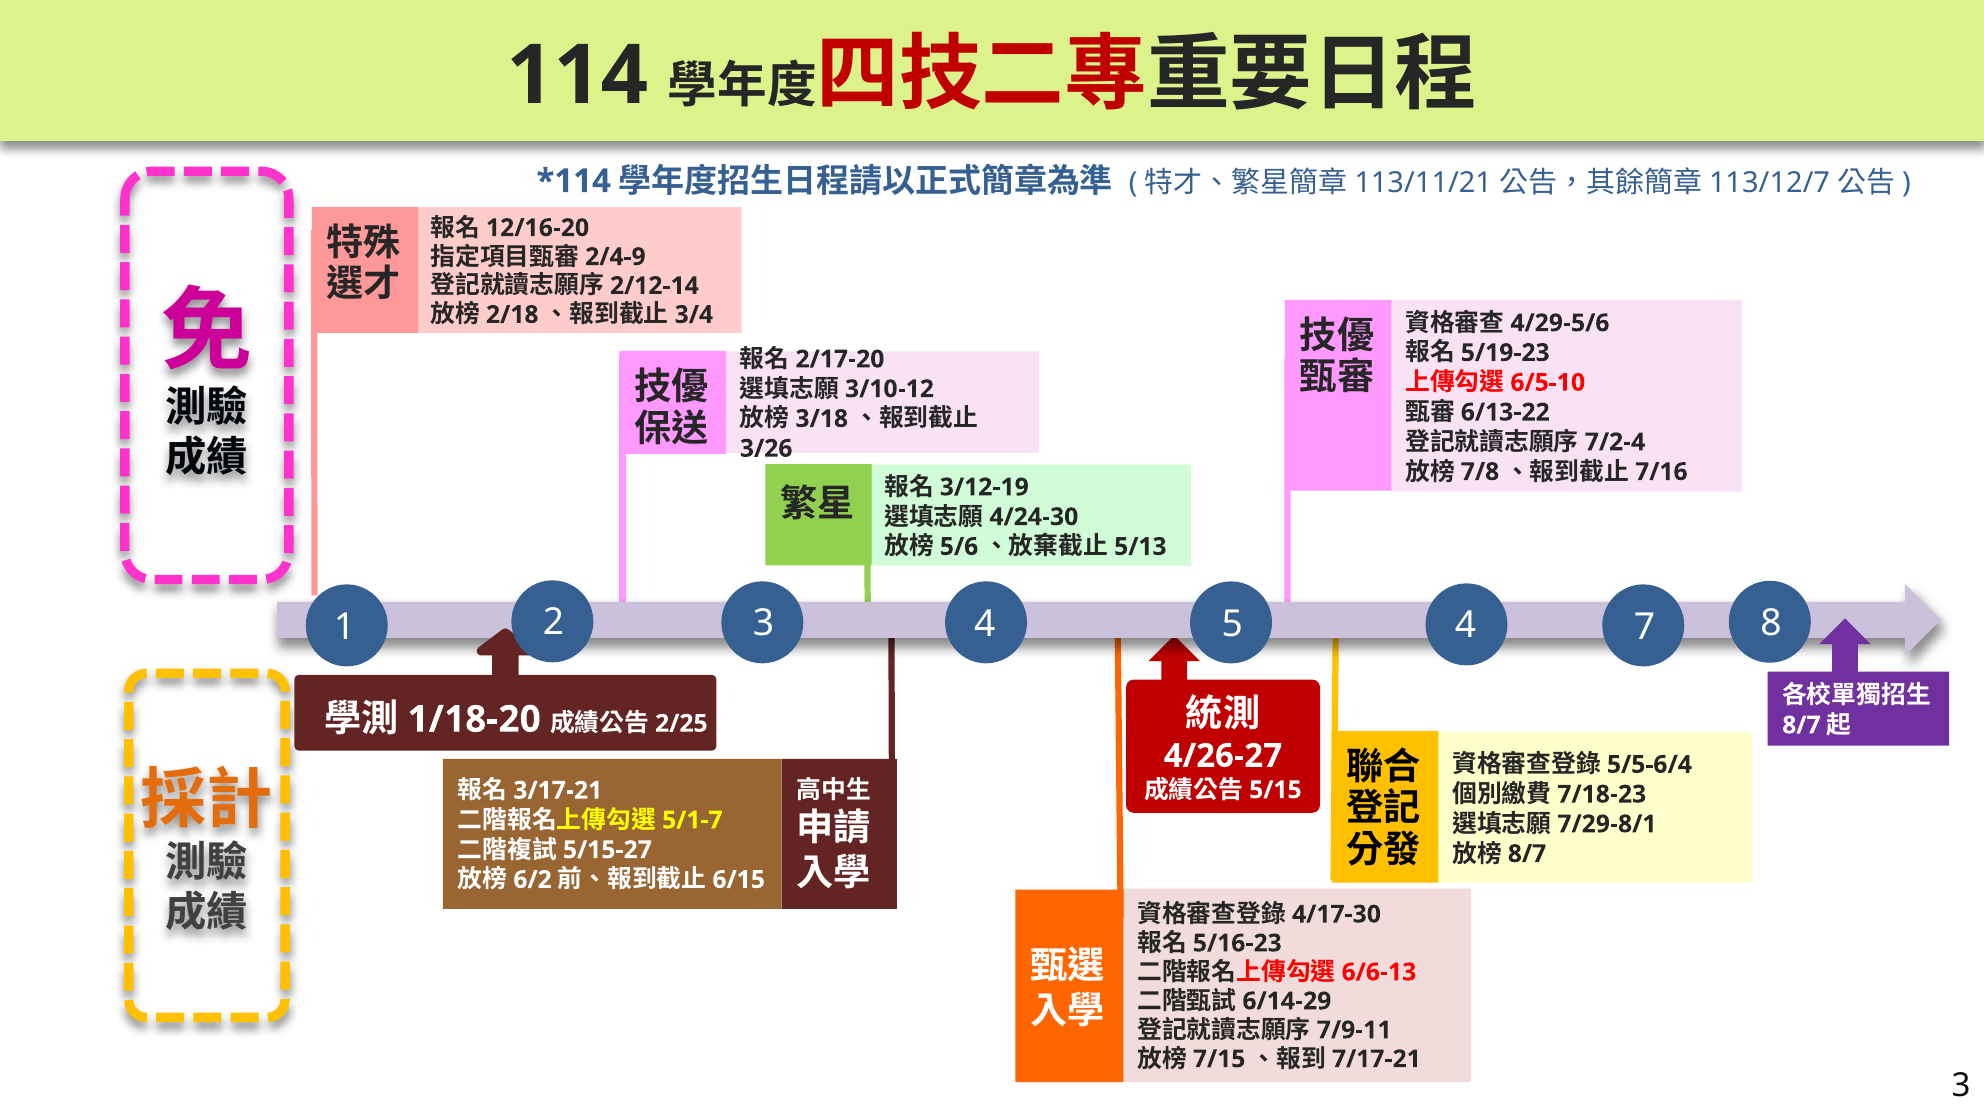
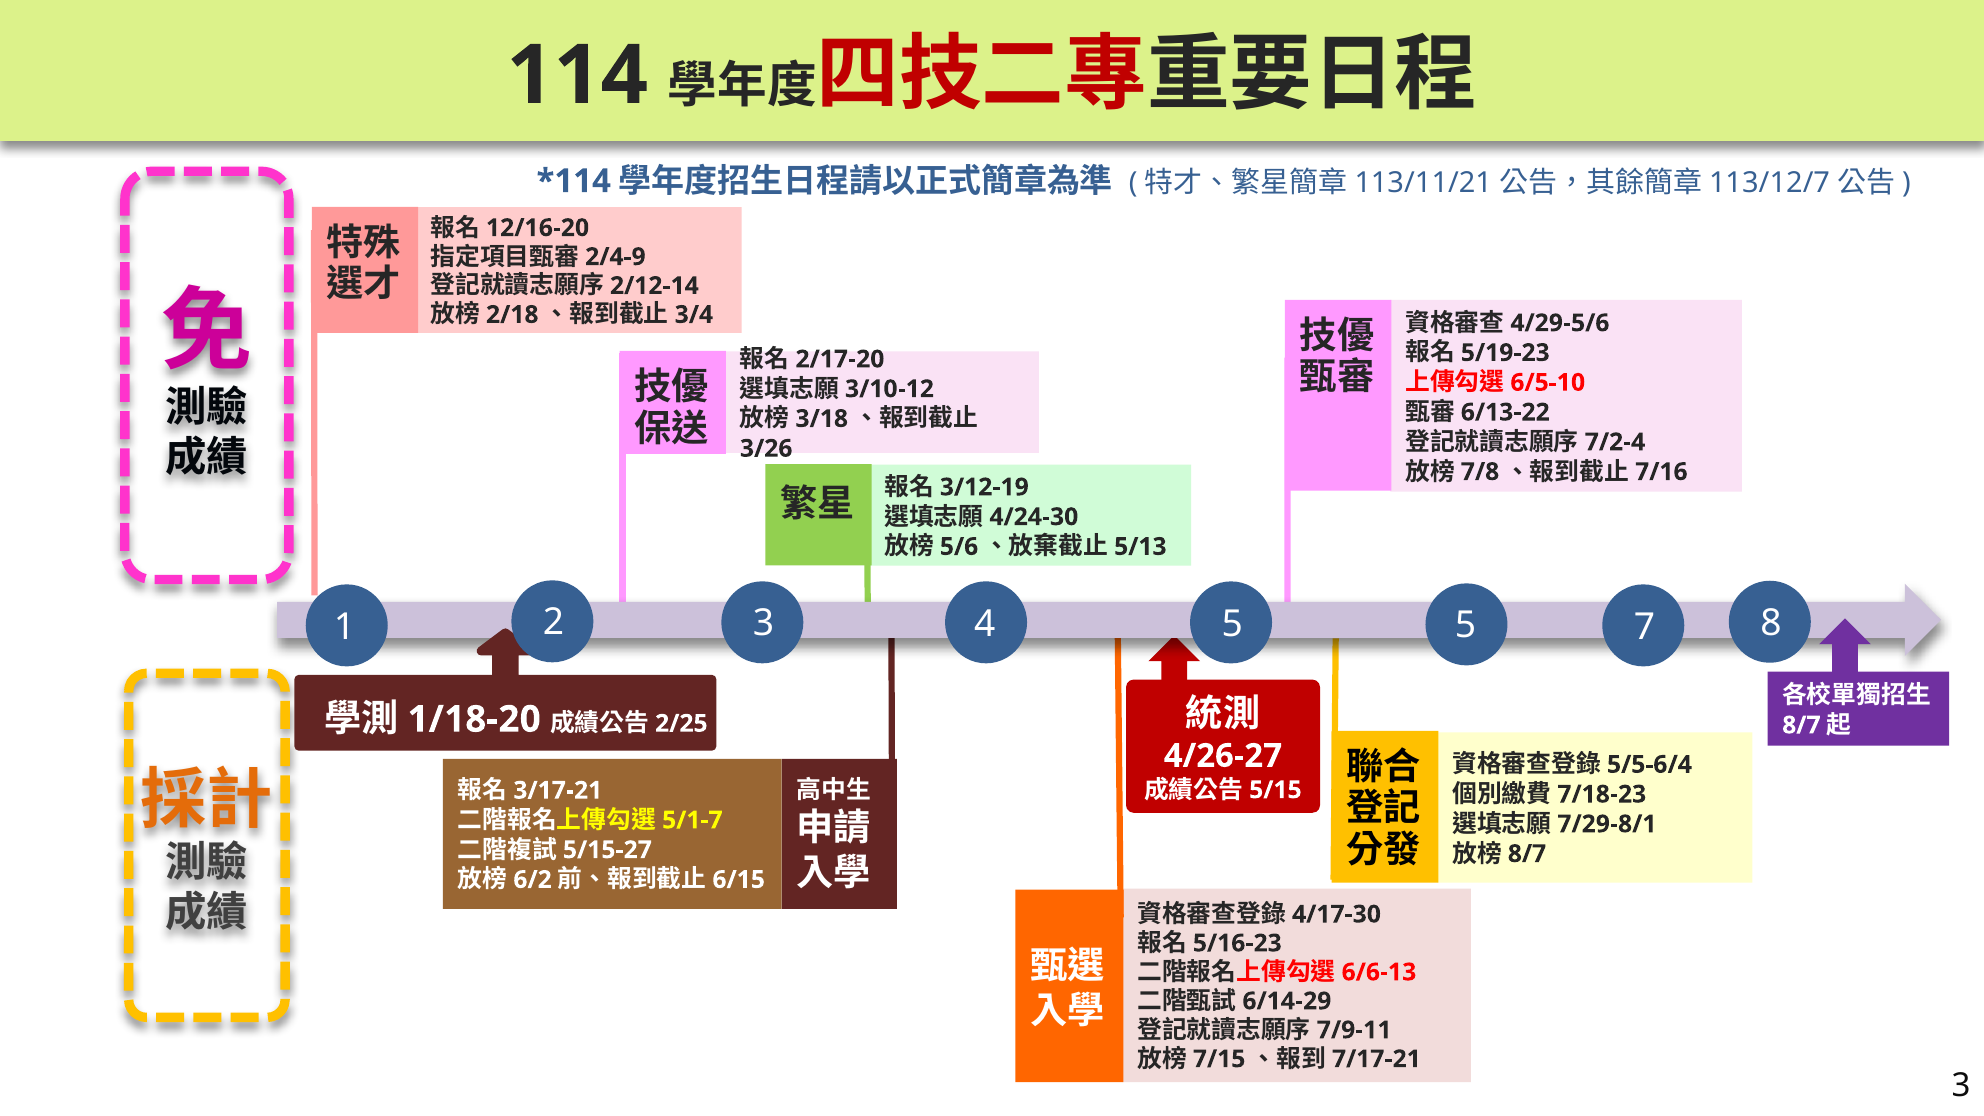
4 4: 4 -> 5
